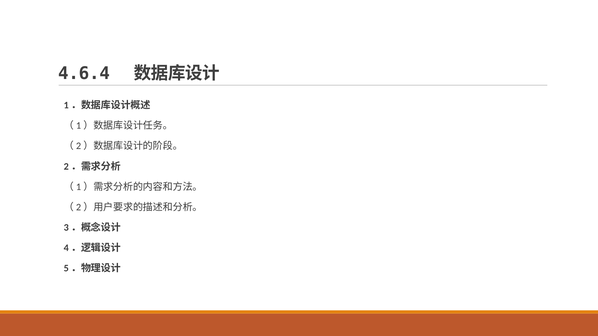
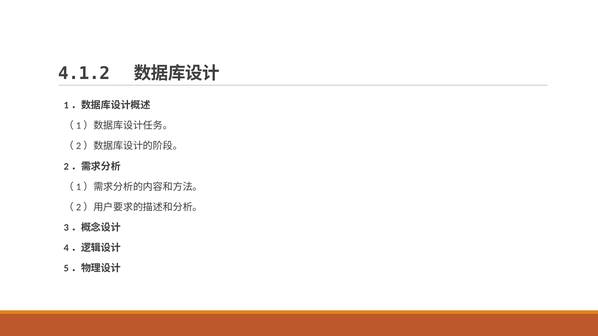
4.6.4: 4.6.4 -> 4.1.2
